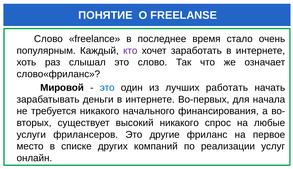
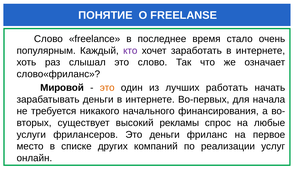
это at (107, 88) colour: blue -> orange
высокий никакого: никакого -> рекламы
Это другие: другие -> деньги
